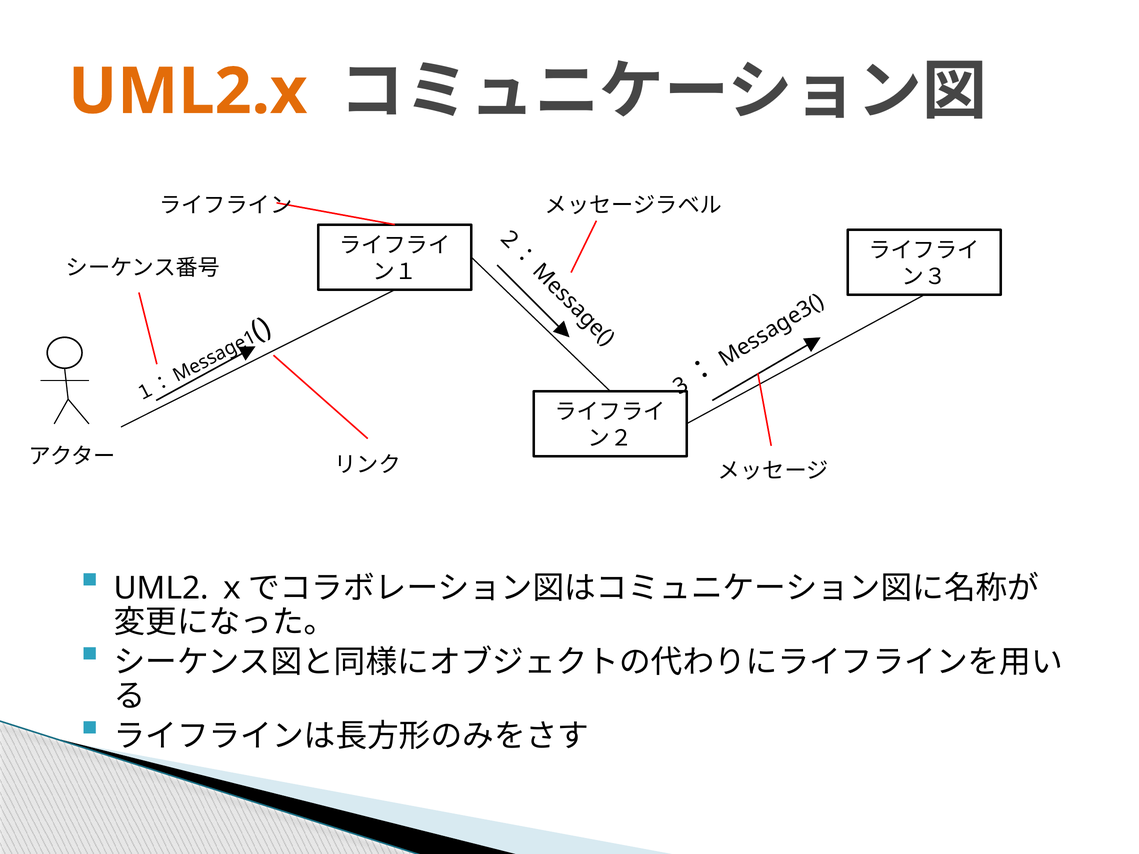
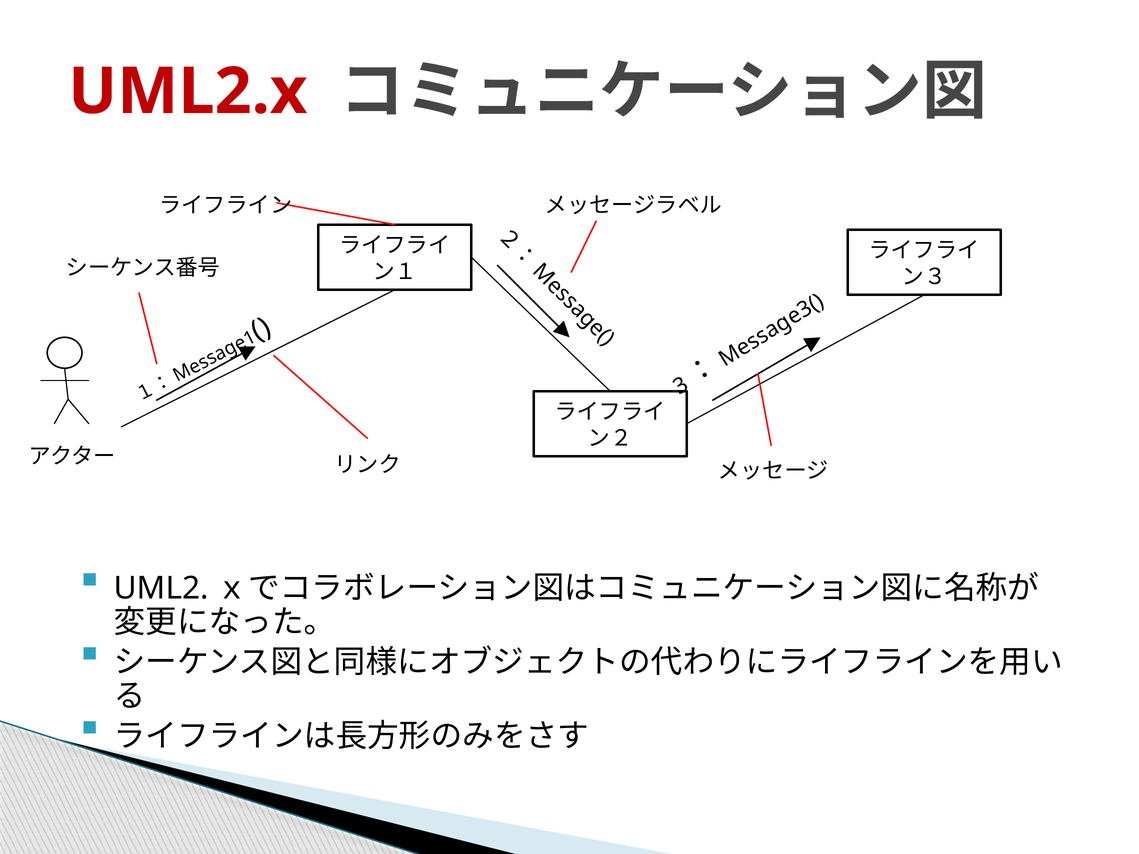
UML2.x colour: orange -> red
